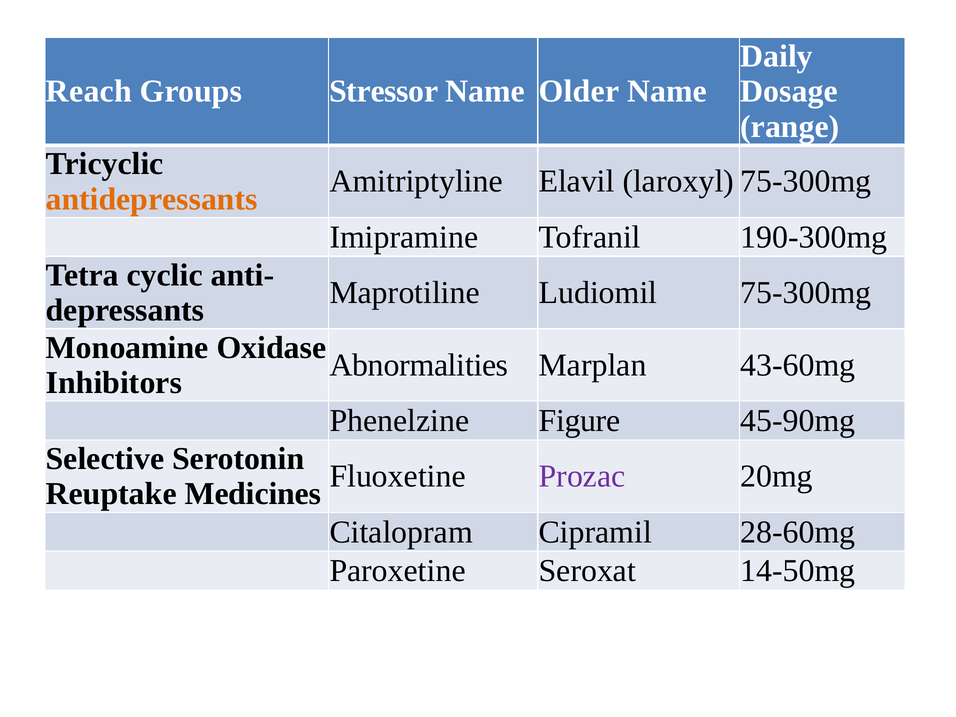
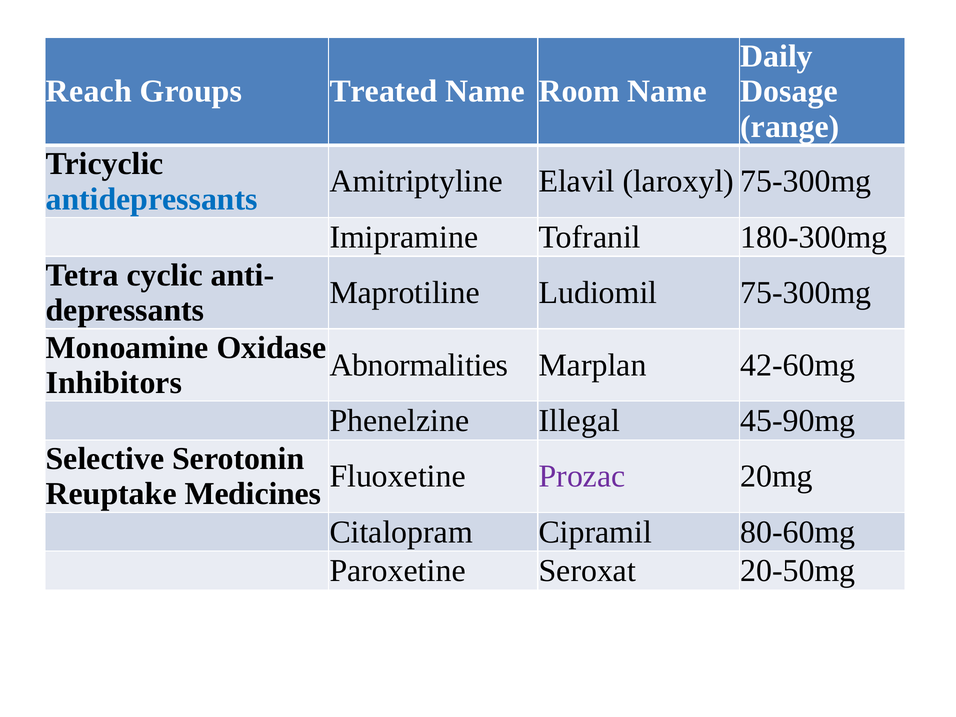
Stressor: Stressor -> Treated
Older: Older -> Room
antidepressants colour: orange -> blue
190-300mg: 190-300mg -> 180-300mg
43-60mg: 43-60mg -> 42-60mg
Figure: Figure -> Illegal
28-60mg: 28-60mg -> 80-60mg
14-50mg: 14-50mg -> 20-50mg
